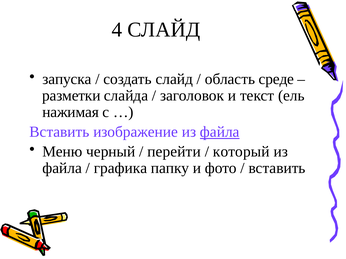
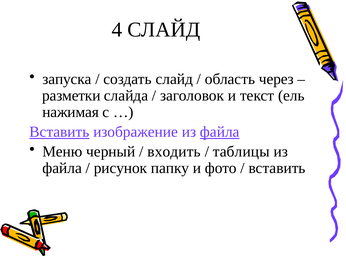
среде: среде -> через
Вставить at (59, 132) underline: none -> present
перейти: перейти -> входить
который: который -> таблицы
графика: графика -> рисунок
